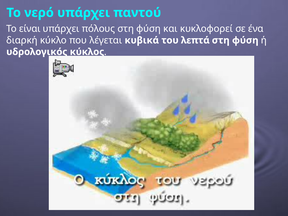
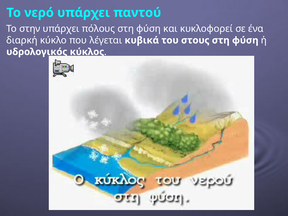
είναι: είναι -> στην
λεπτά: λεπτά -> στους
